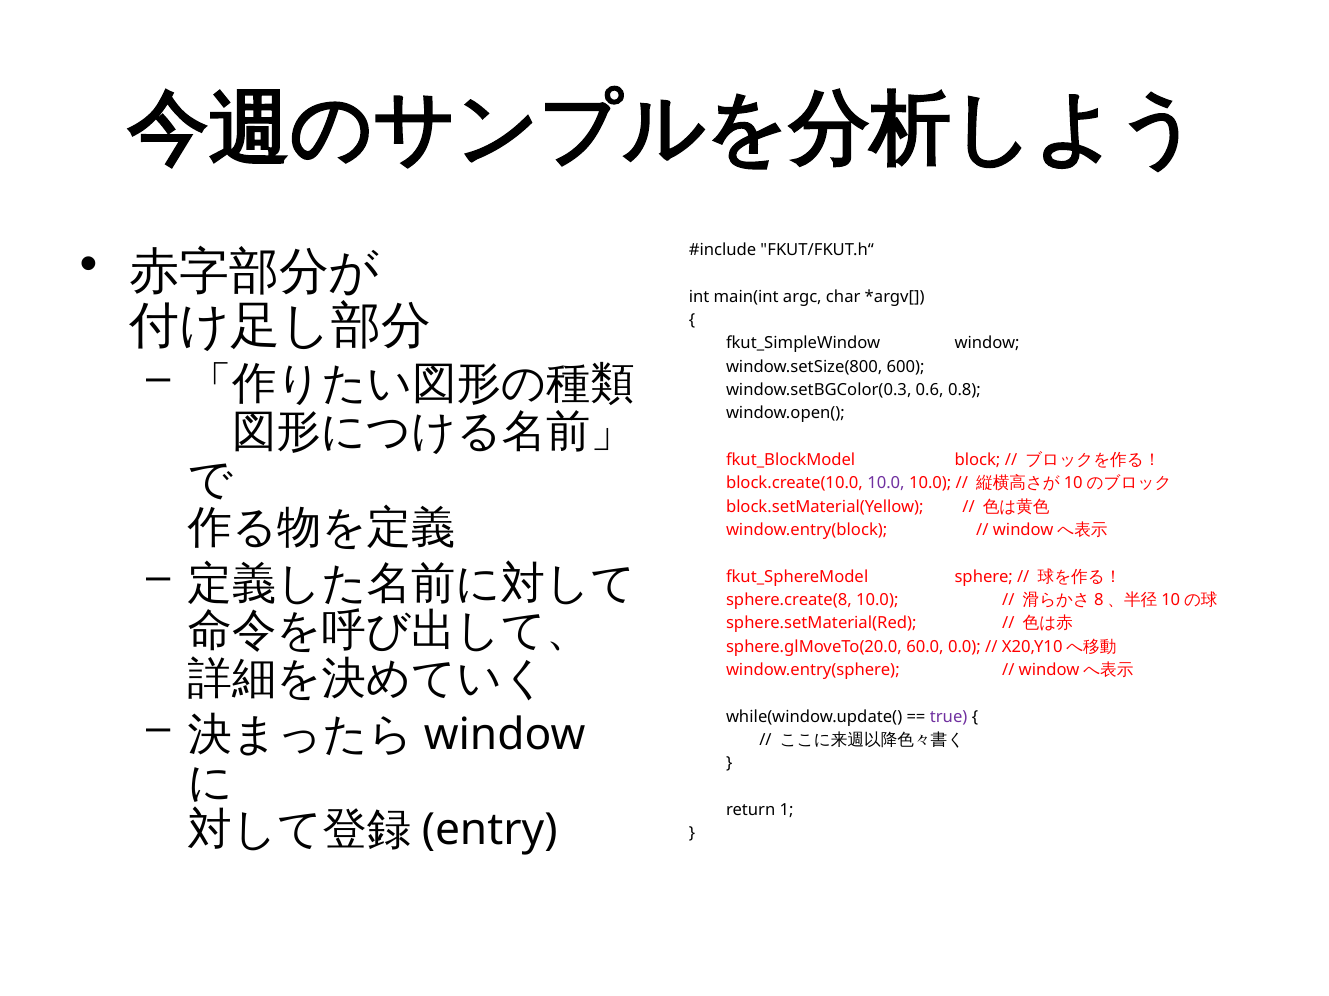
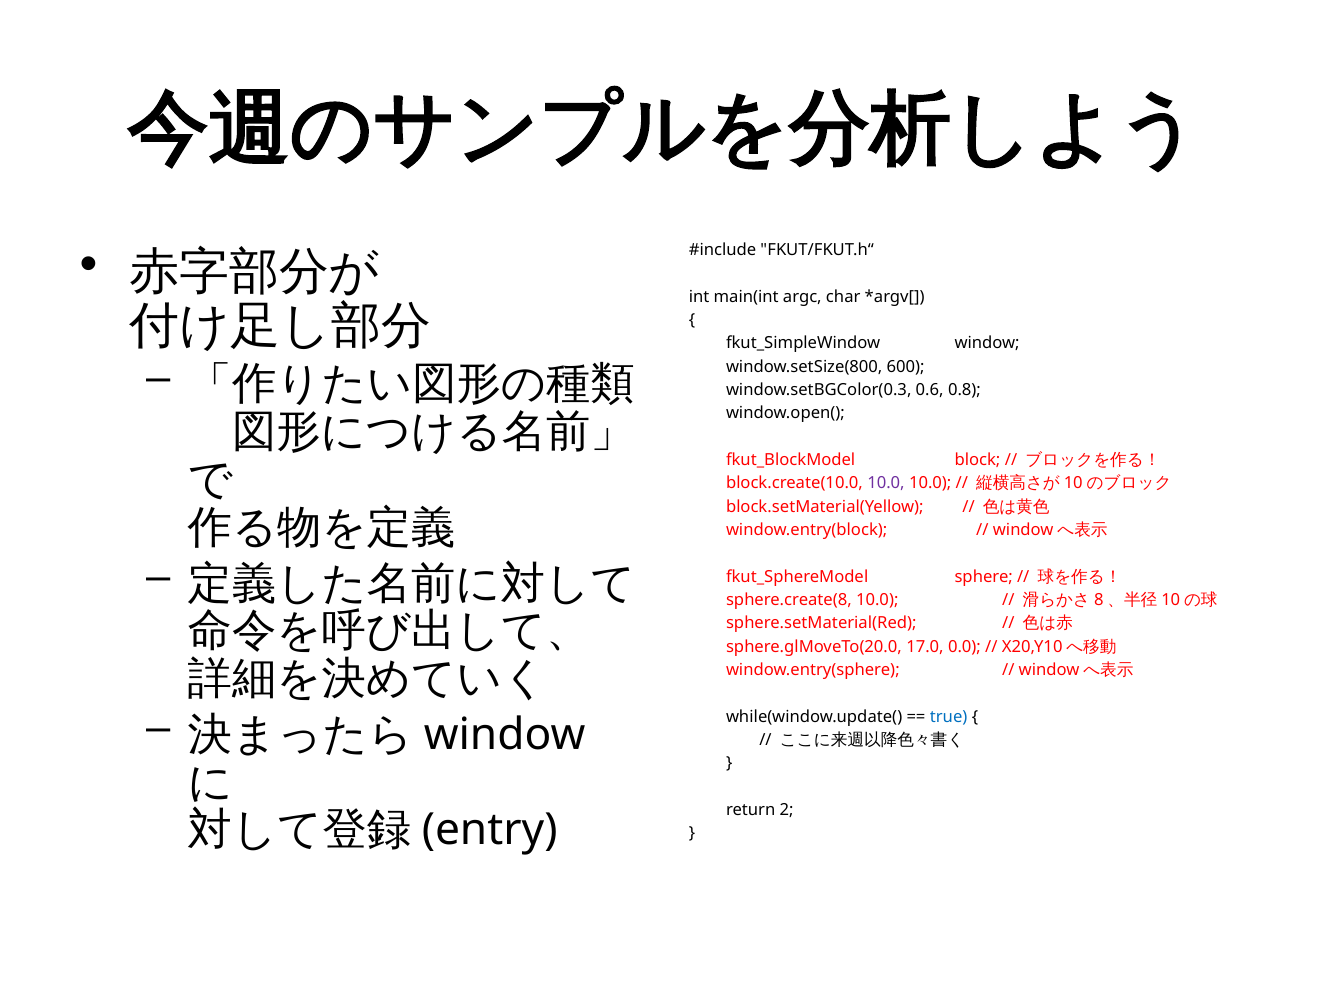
60.0: 60.0 -> 17.0
true colour: purple -> blue
1: 1 -> 2
